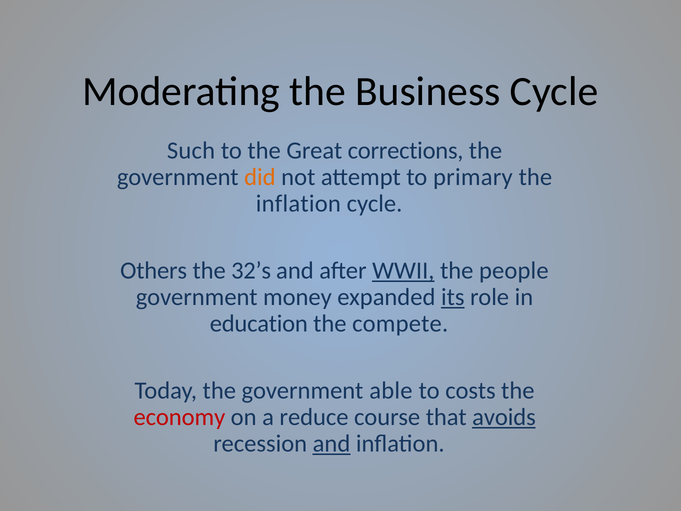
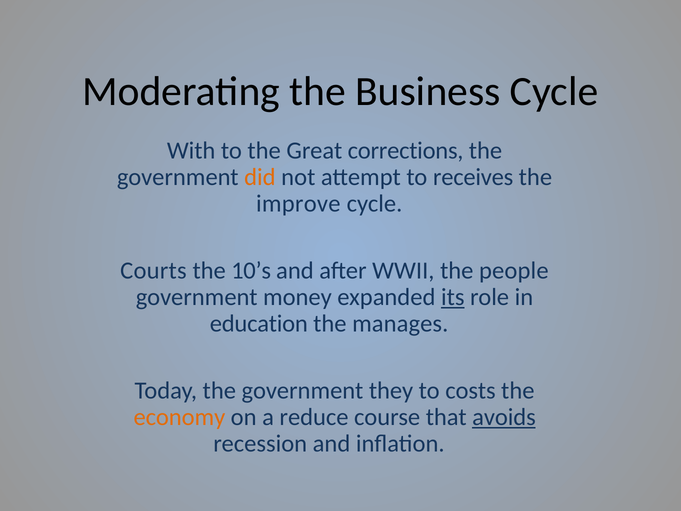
Such: Such -> With
primary: primary -> receives
inflation at (298, 203): inflation -> improve
Others: Others -> Courts
32’s: 32’s -> 10’s
WWII underline: present -> none
compete: compete -> manages
able: able -> they
economy colour: red -> orange
and at (332, 443) underline: present -> none
